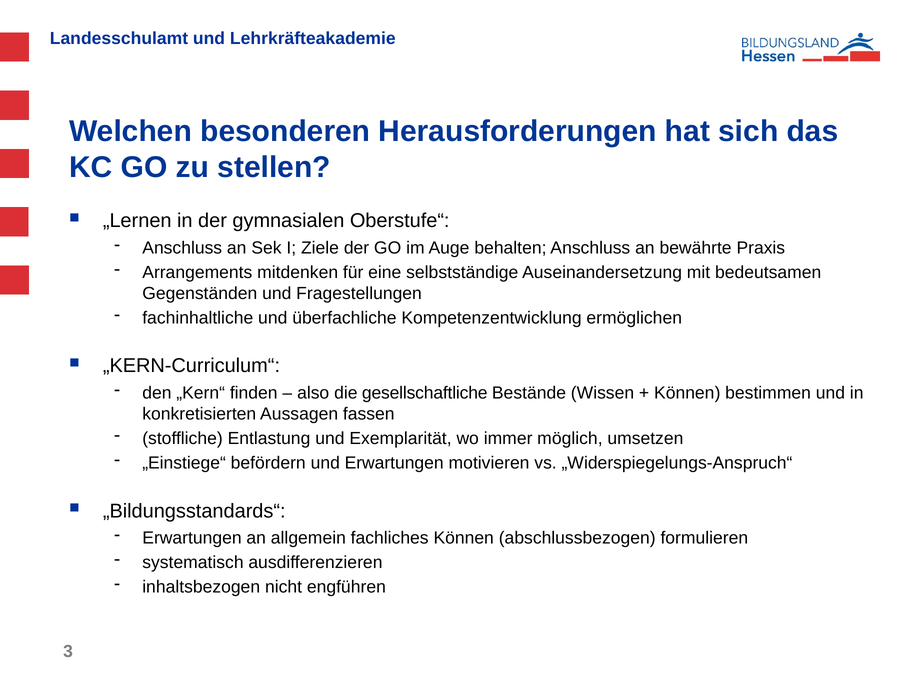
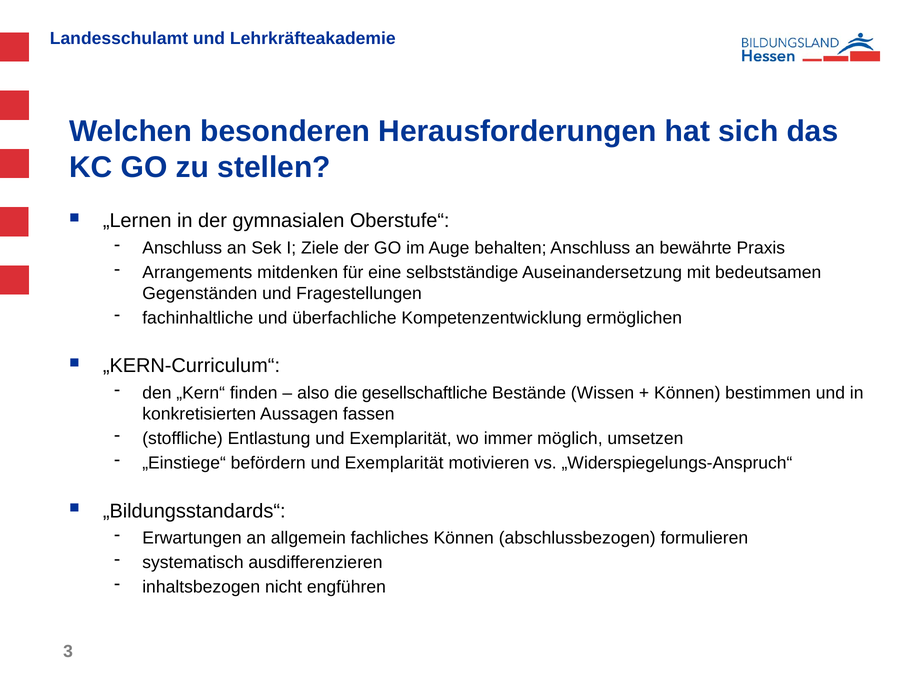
befördern und Erwartungen: Erwartungen -> Exemplarität
